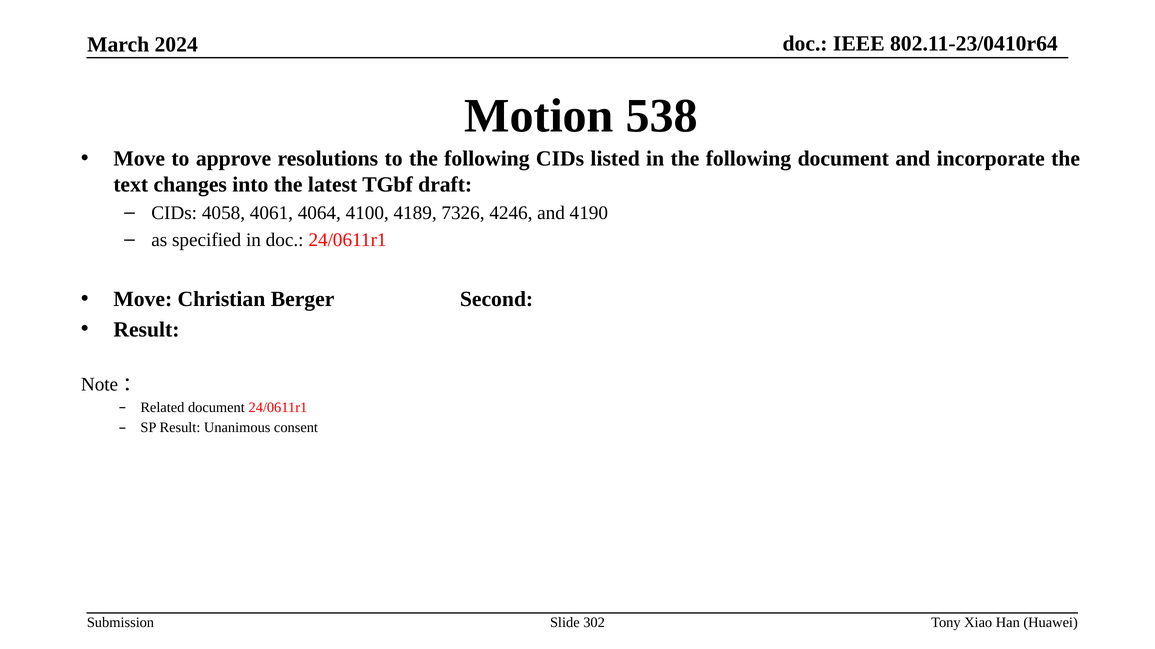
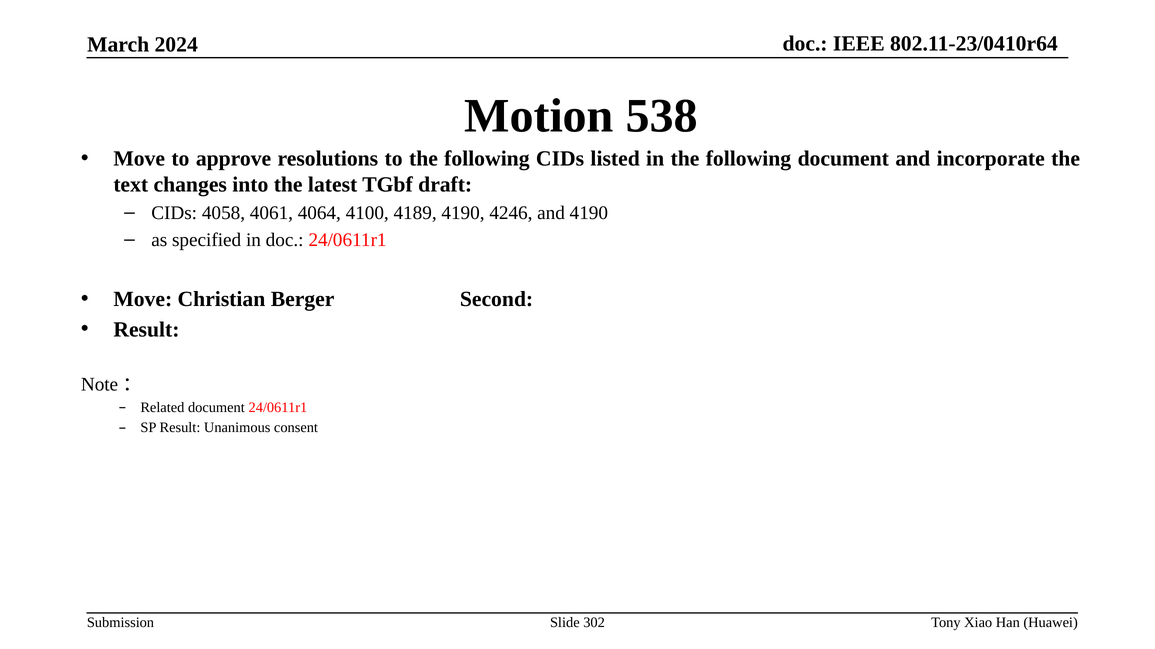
4189 7326: 7326 -> 4190
